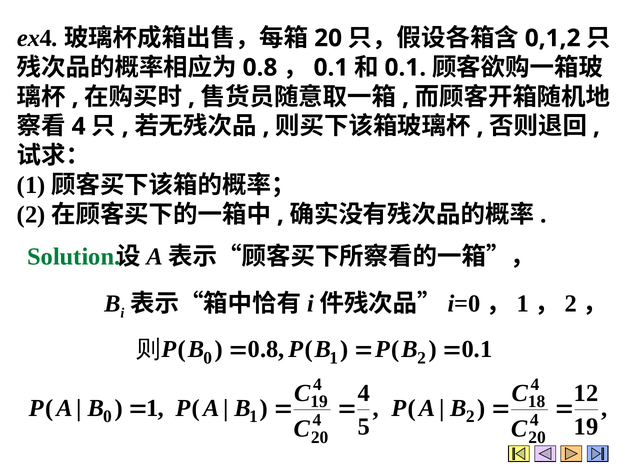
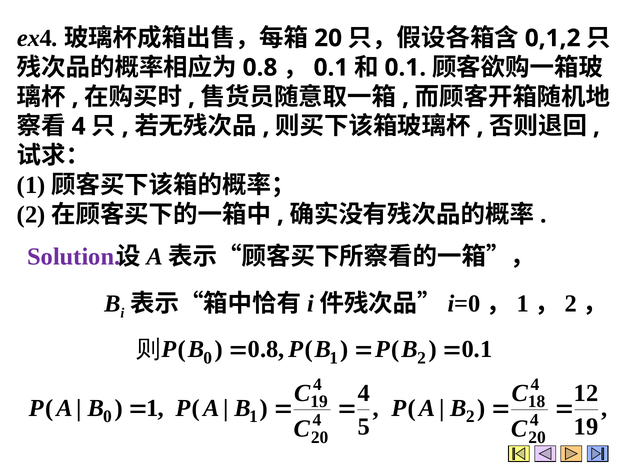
Solution colour: green -> purple
